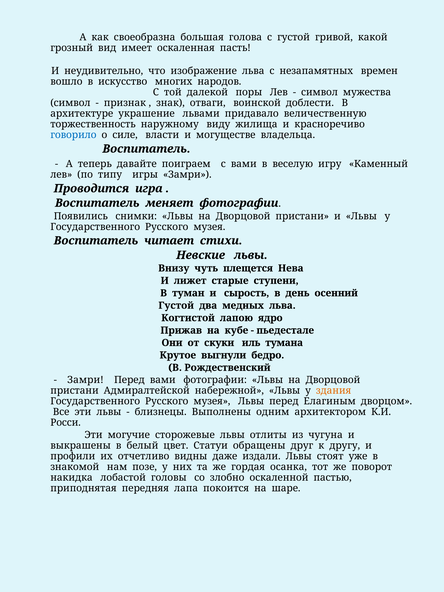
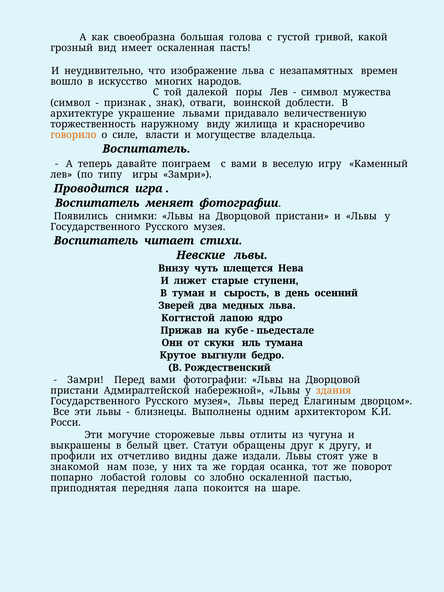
говорило colour: blue -> orange
Густой at (176, 305): Густой -> Зверей
накидка: накидка -> попарно
